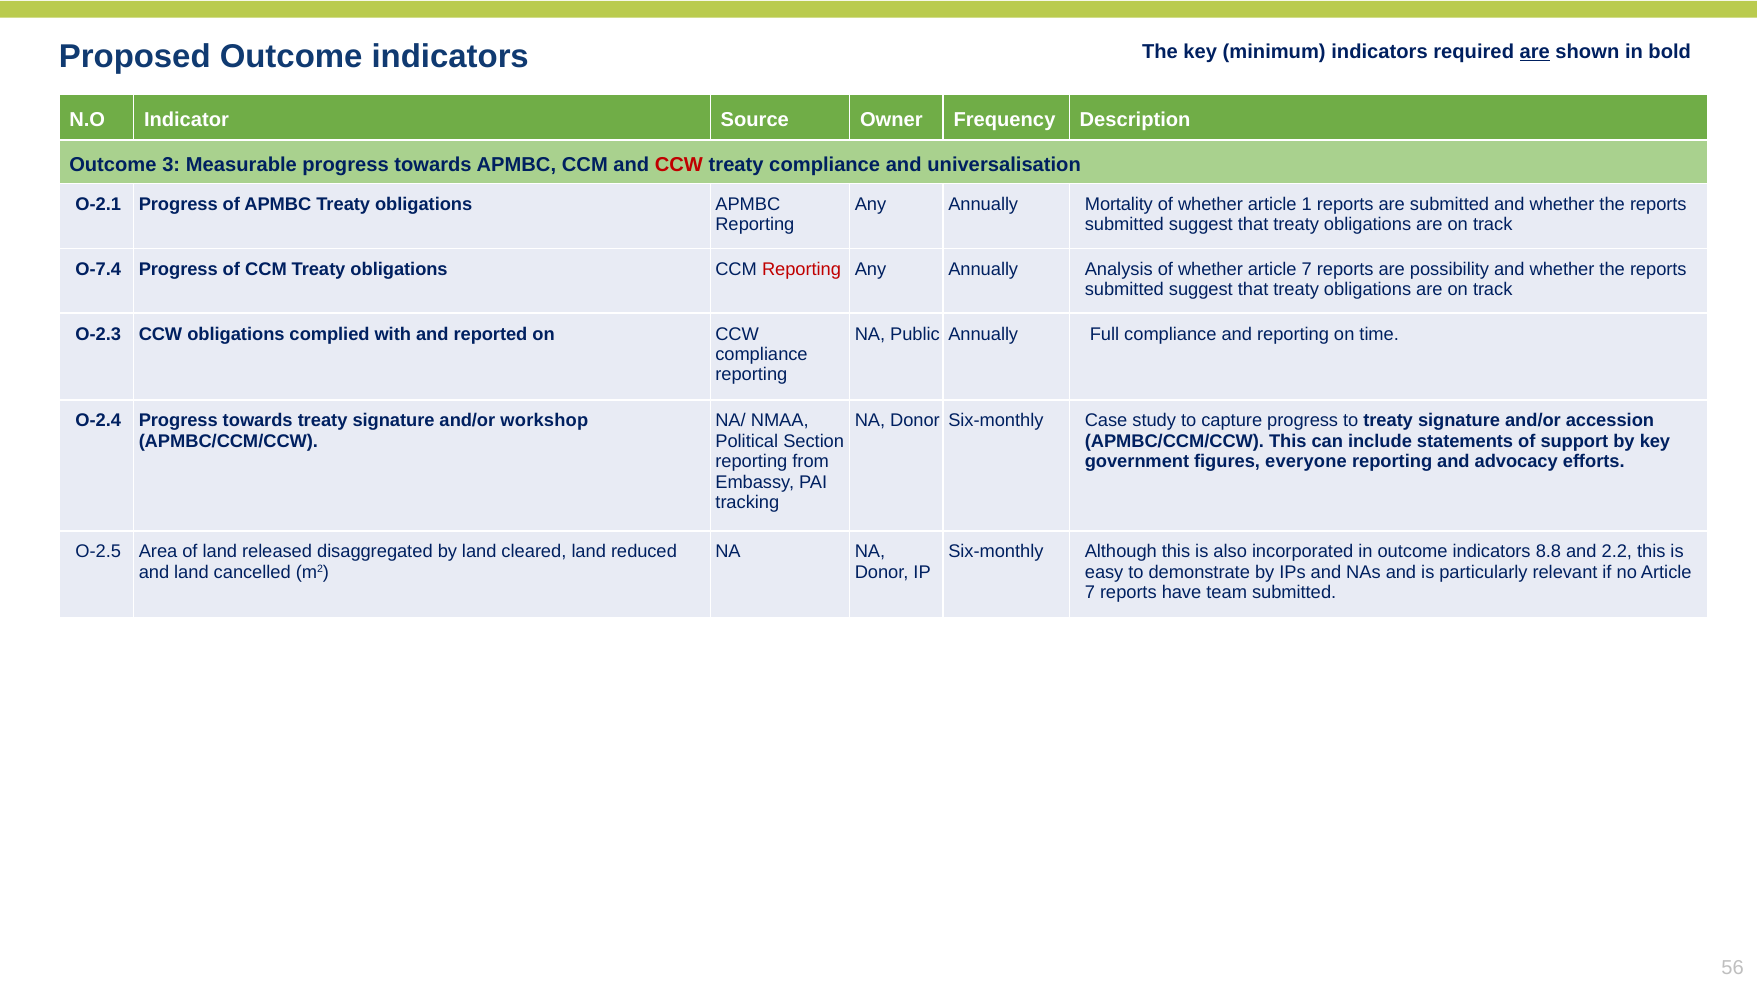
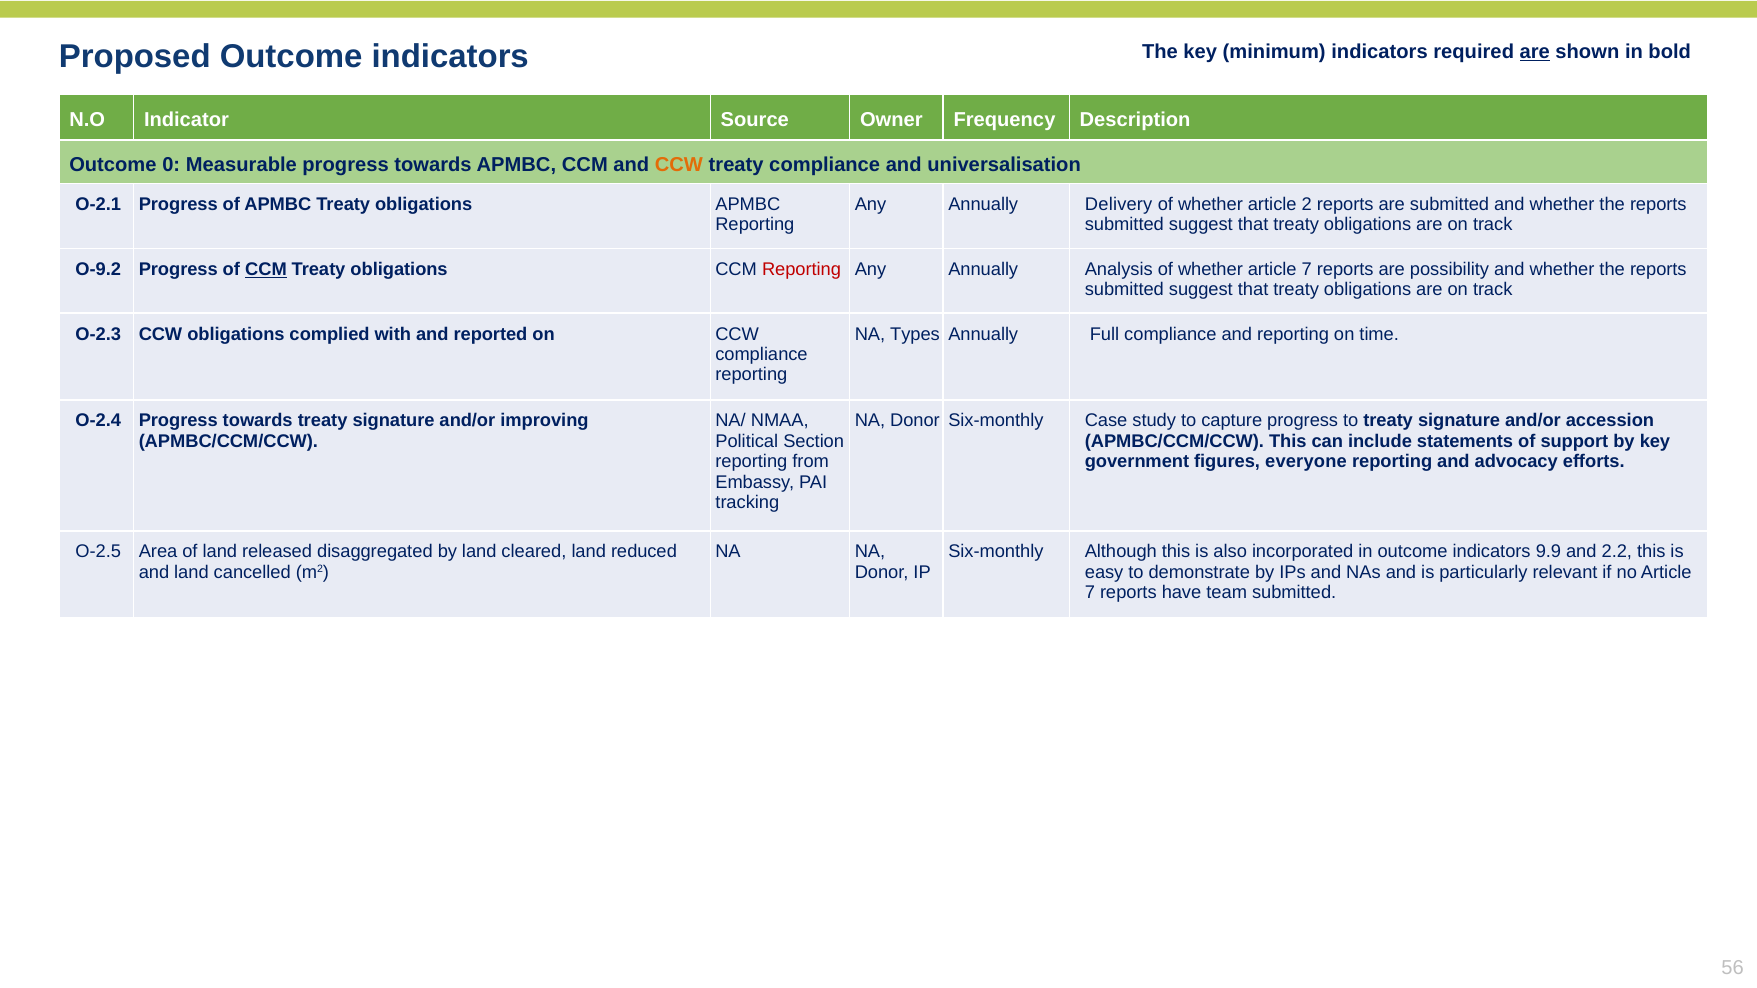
3: 3 -> 0
CCW at (679, 165) colour: red -> orange
Mortality: Mortality -> Delivery
1: 1 -> 2
O-7.4: O-7.4 -> O-9.2
CCM at (266, 269) underline: none -> present
Public: Public -> Types
workshop: workshop -> improving
8.8: 8.8 -> 9.9
